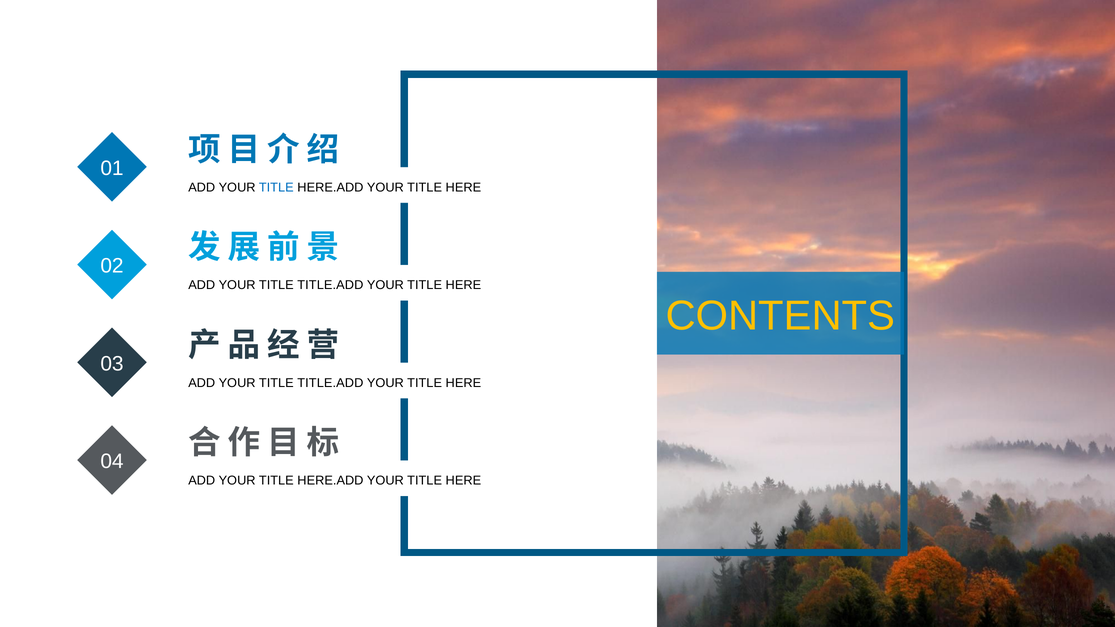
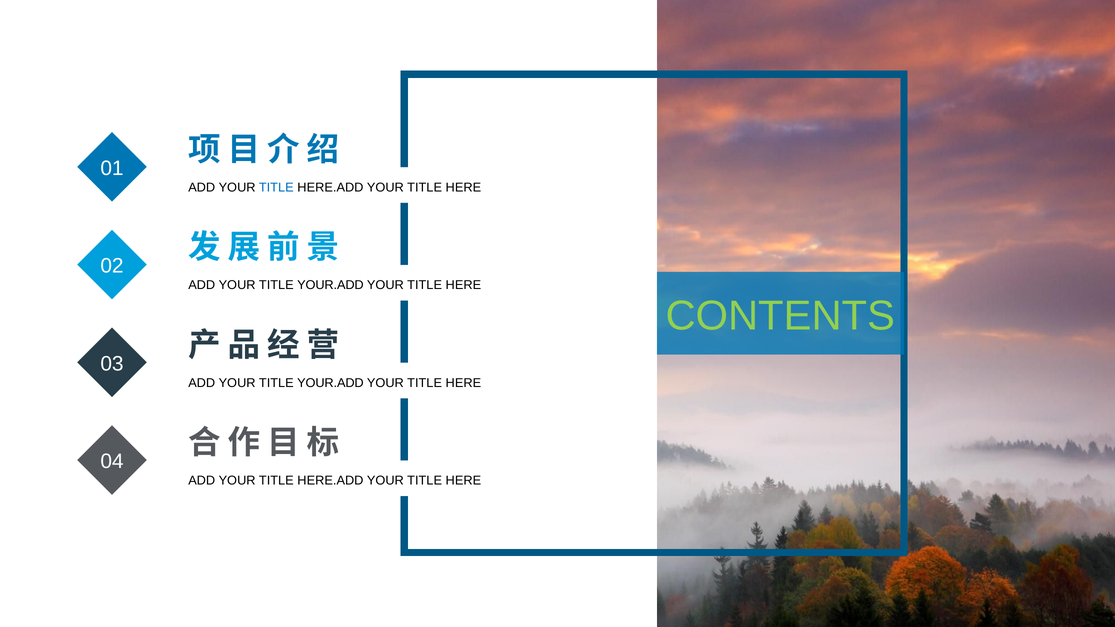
TITLE.ADD at (330, 285): TITLE.ADD -> YOUR.ADD
CONTENTS colour: yellow -> light green
TITLE.ADD at (330, 383): TITLE.ADD -> YOUR.ADD
